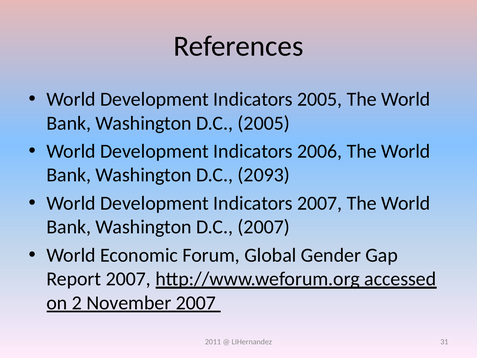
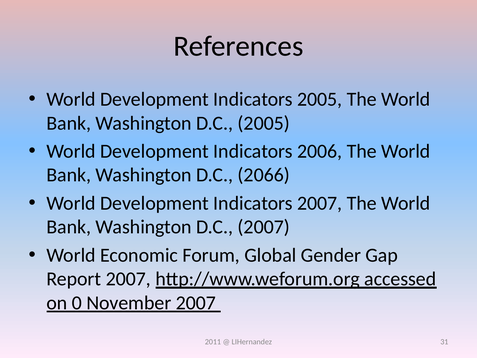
2093: 2093 -> 2066
2: 2 -> 0
